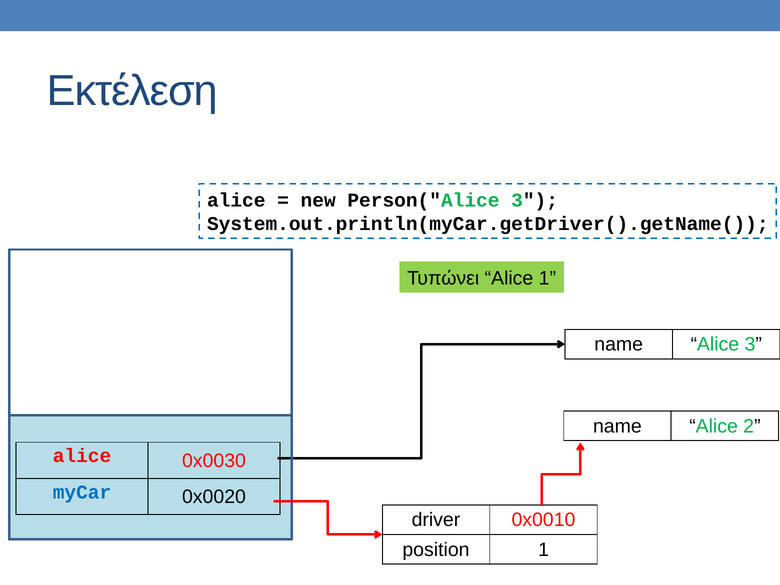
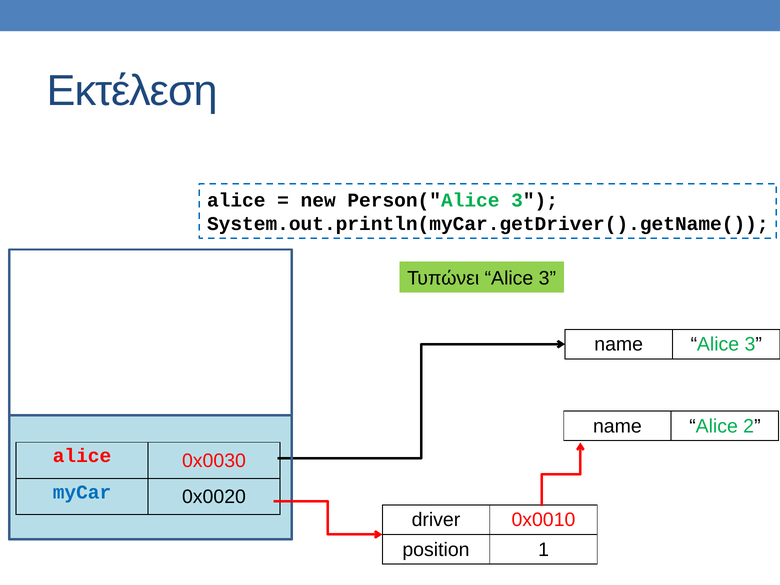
Τυπώνει Alice 1: 1 -> 3
